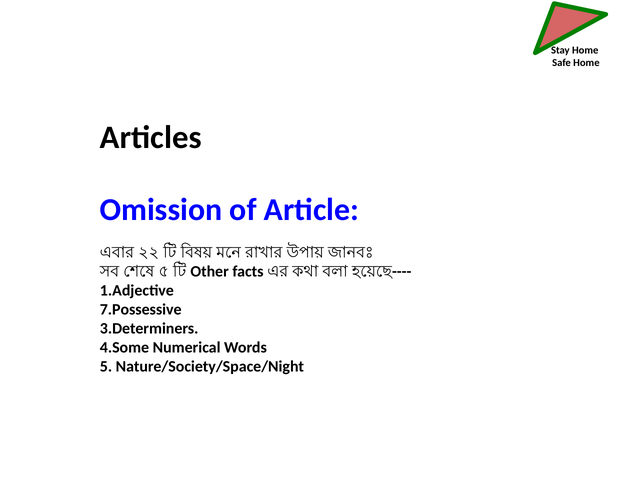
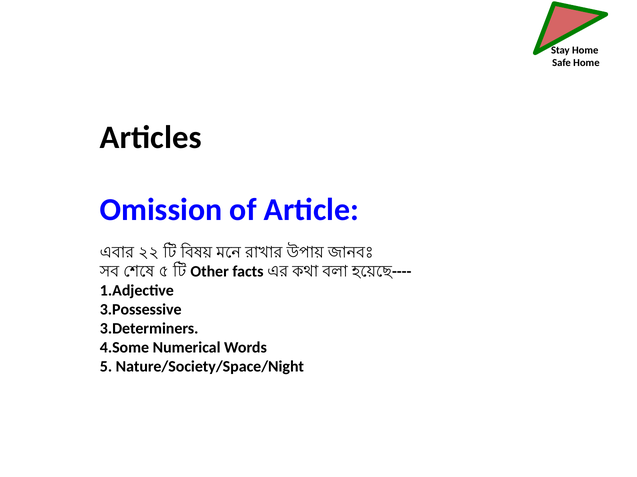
7.Possessive: 7.Possessive -> 3.Possessive
